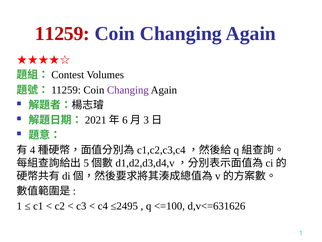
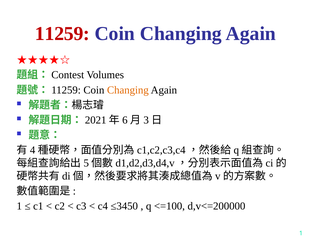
Changing at (128, 90) colour: purple -> orange
≤2495: ≤2495 -> ≤3450
d,v<=631626: d,v<=631626 -> d,v<=200000
